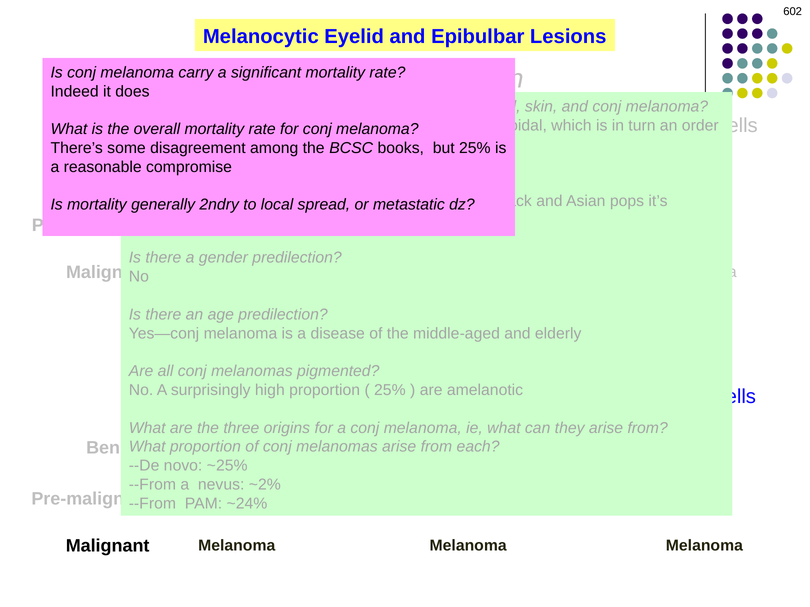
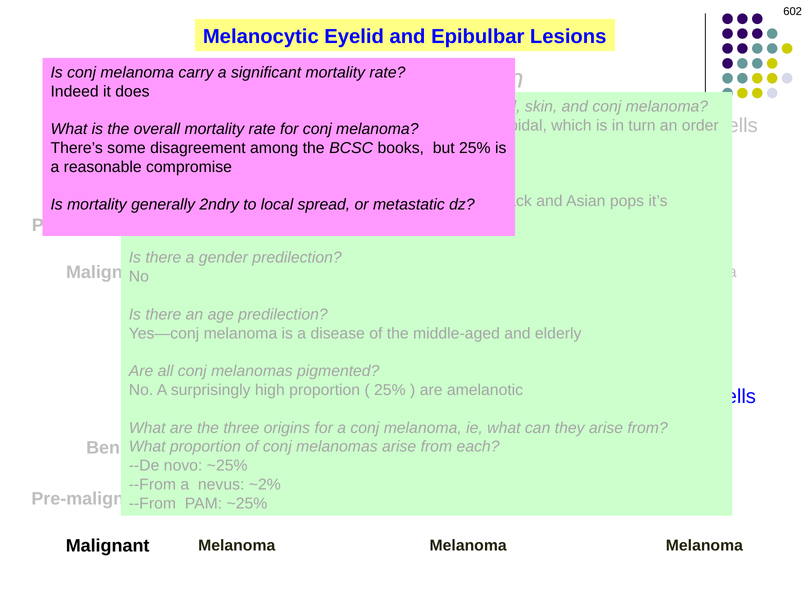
~24% at (247, 504): ~24% -> ~25%
